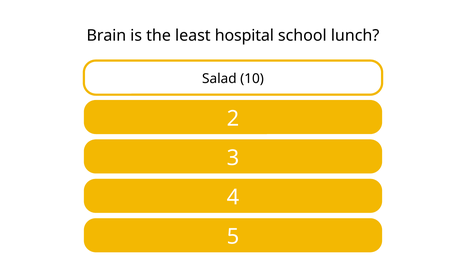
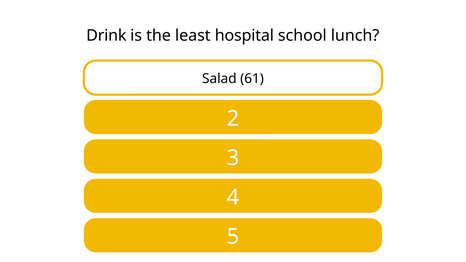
Brain: Brain -> Drink
10: 10 -> 61
